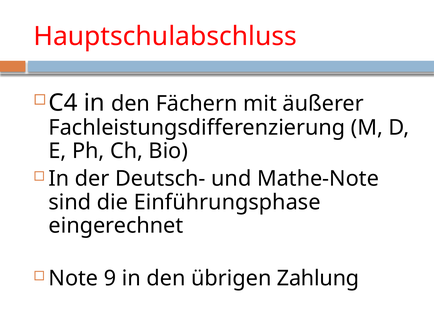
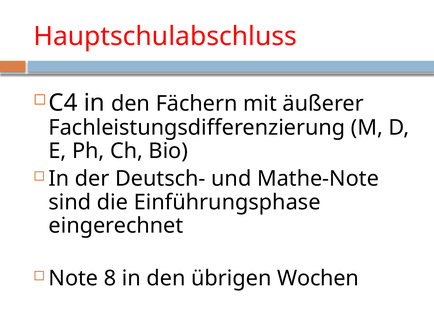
9: 9 -> 8
Zahlung: Zahlung -> Wochen
